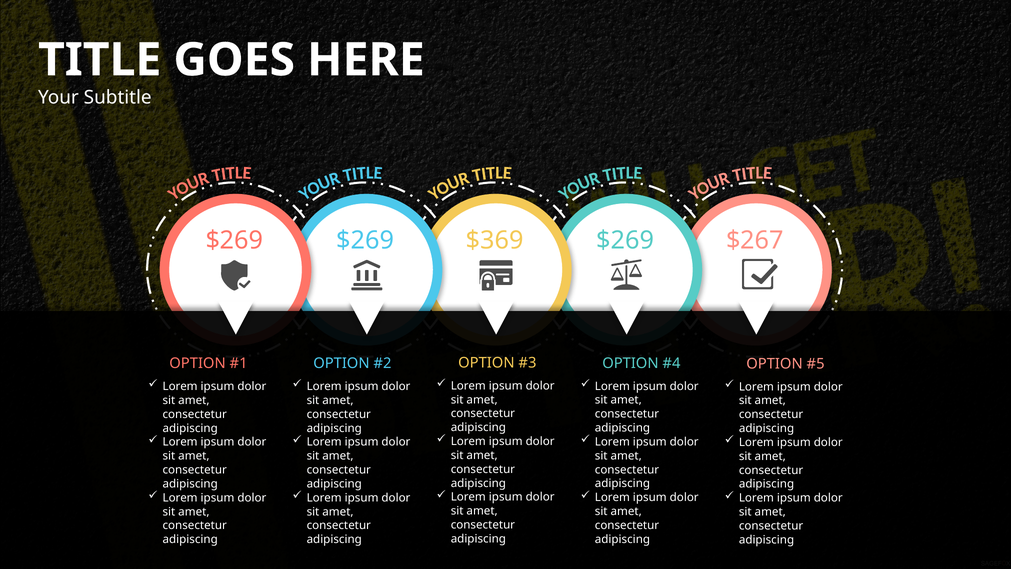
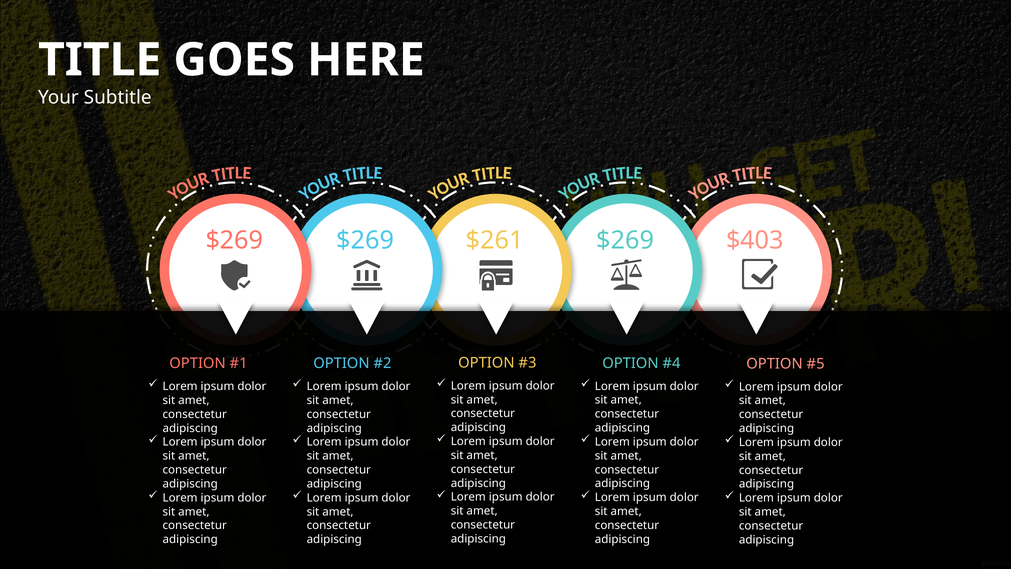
$369: $369 -> $261
$267: $267 -> $403
